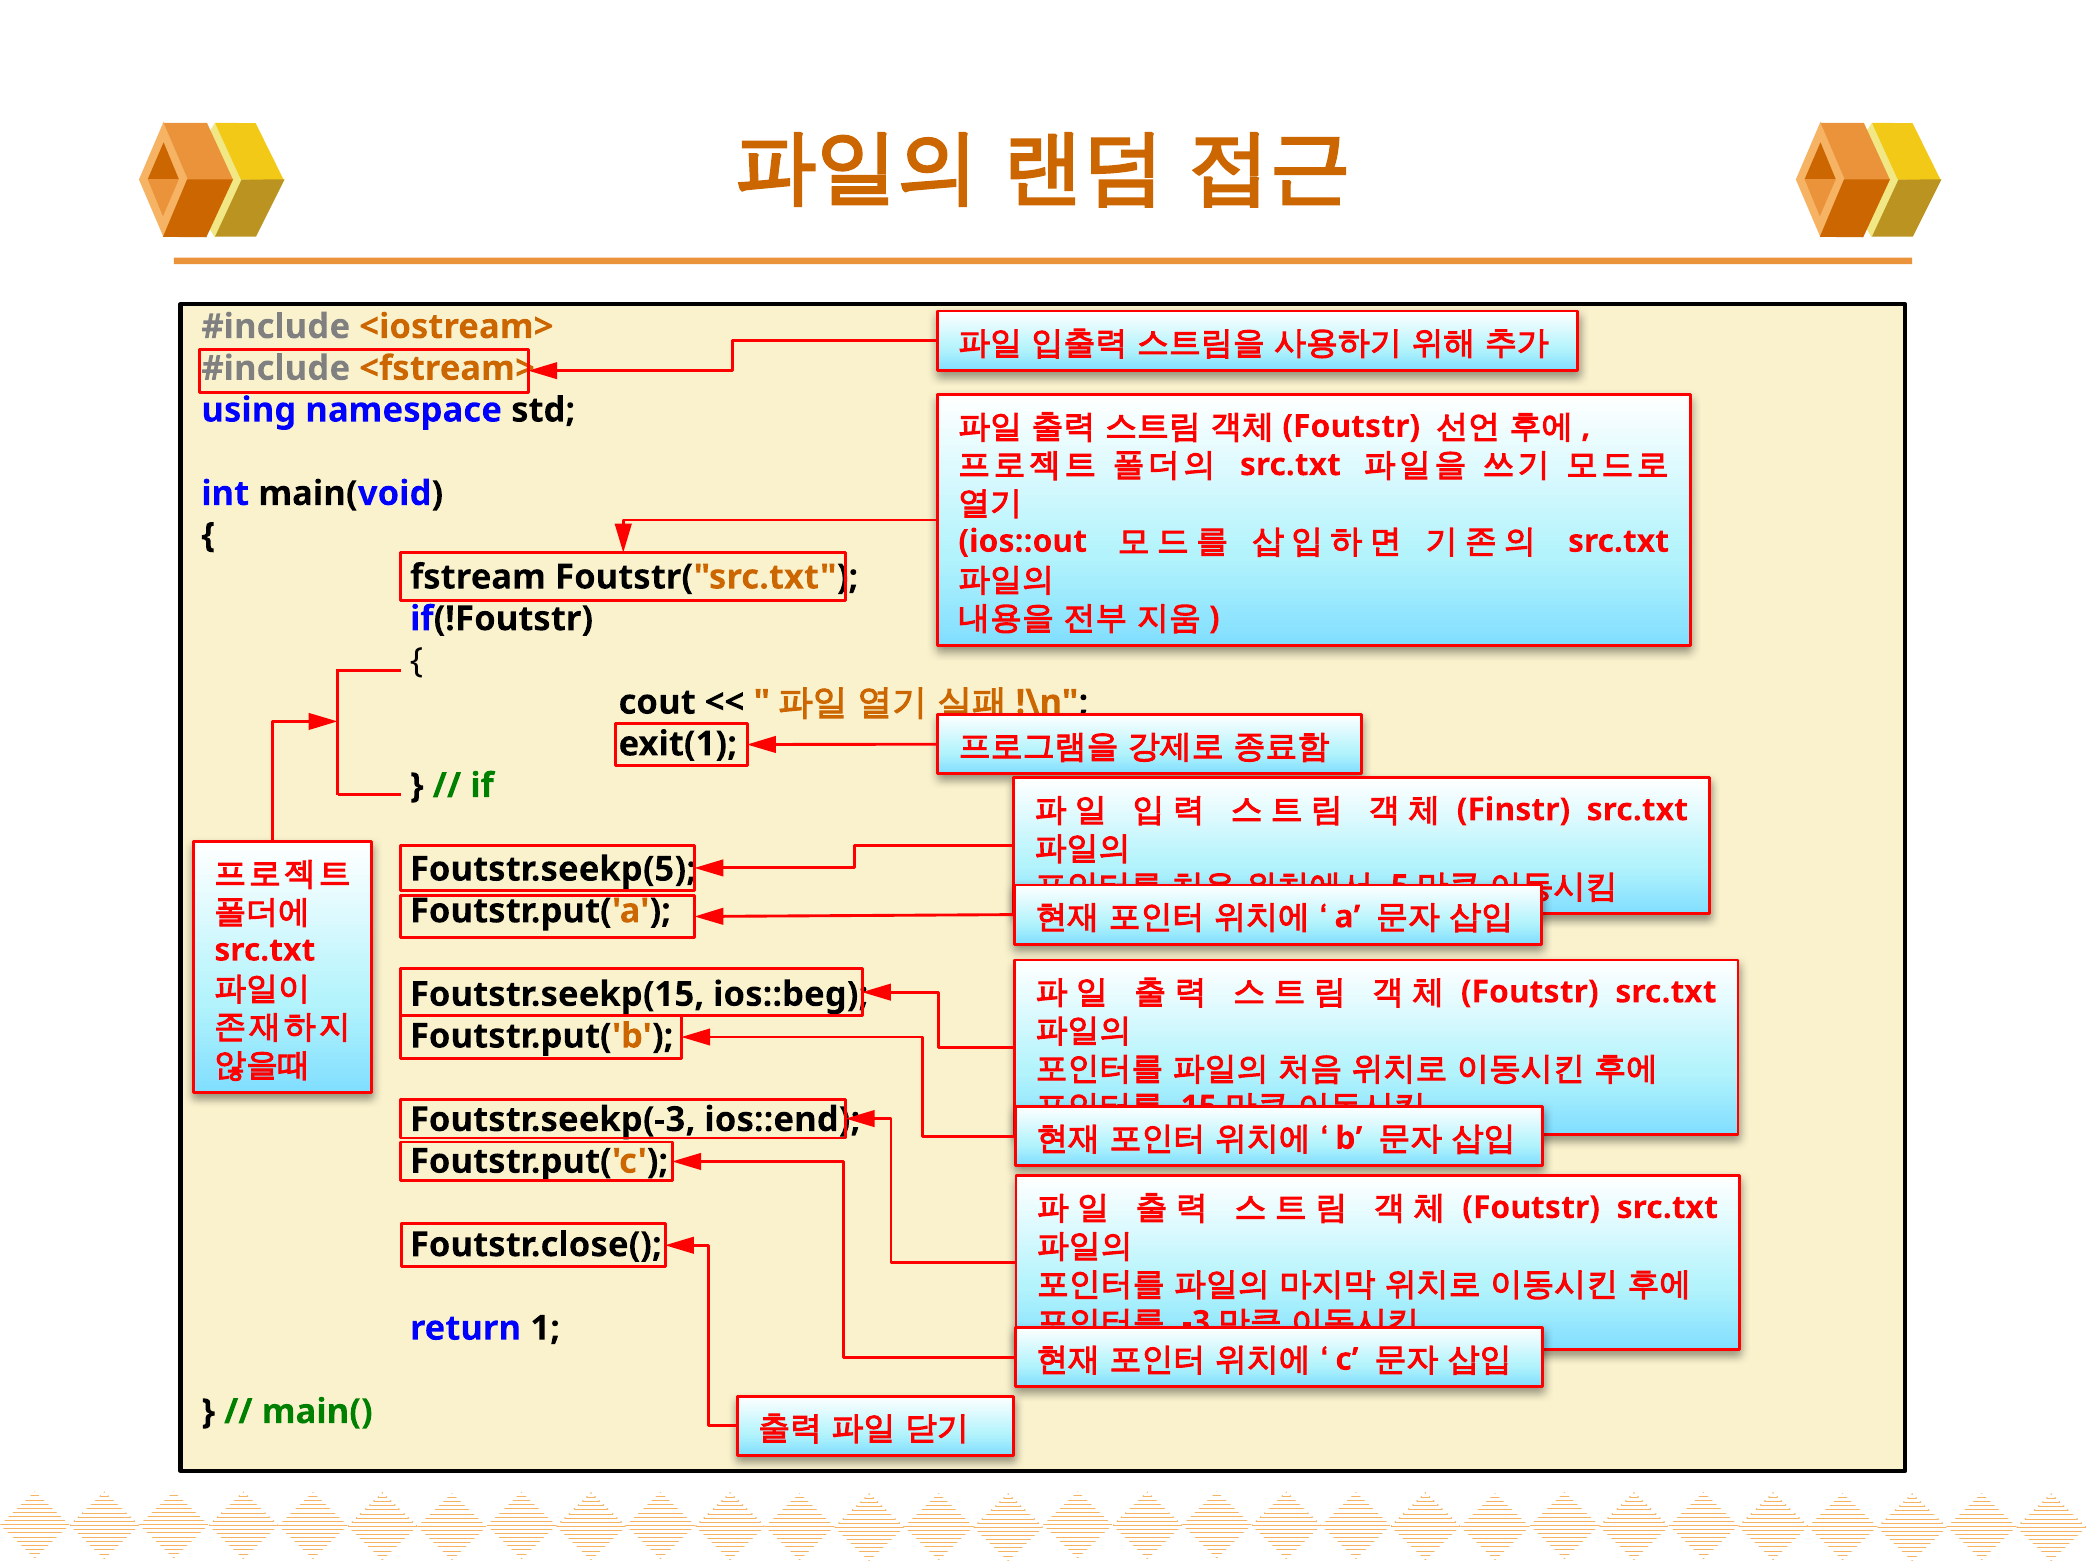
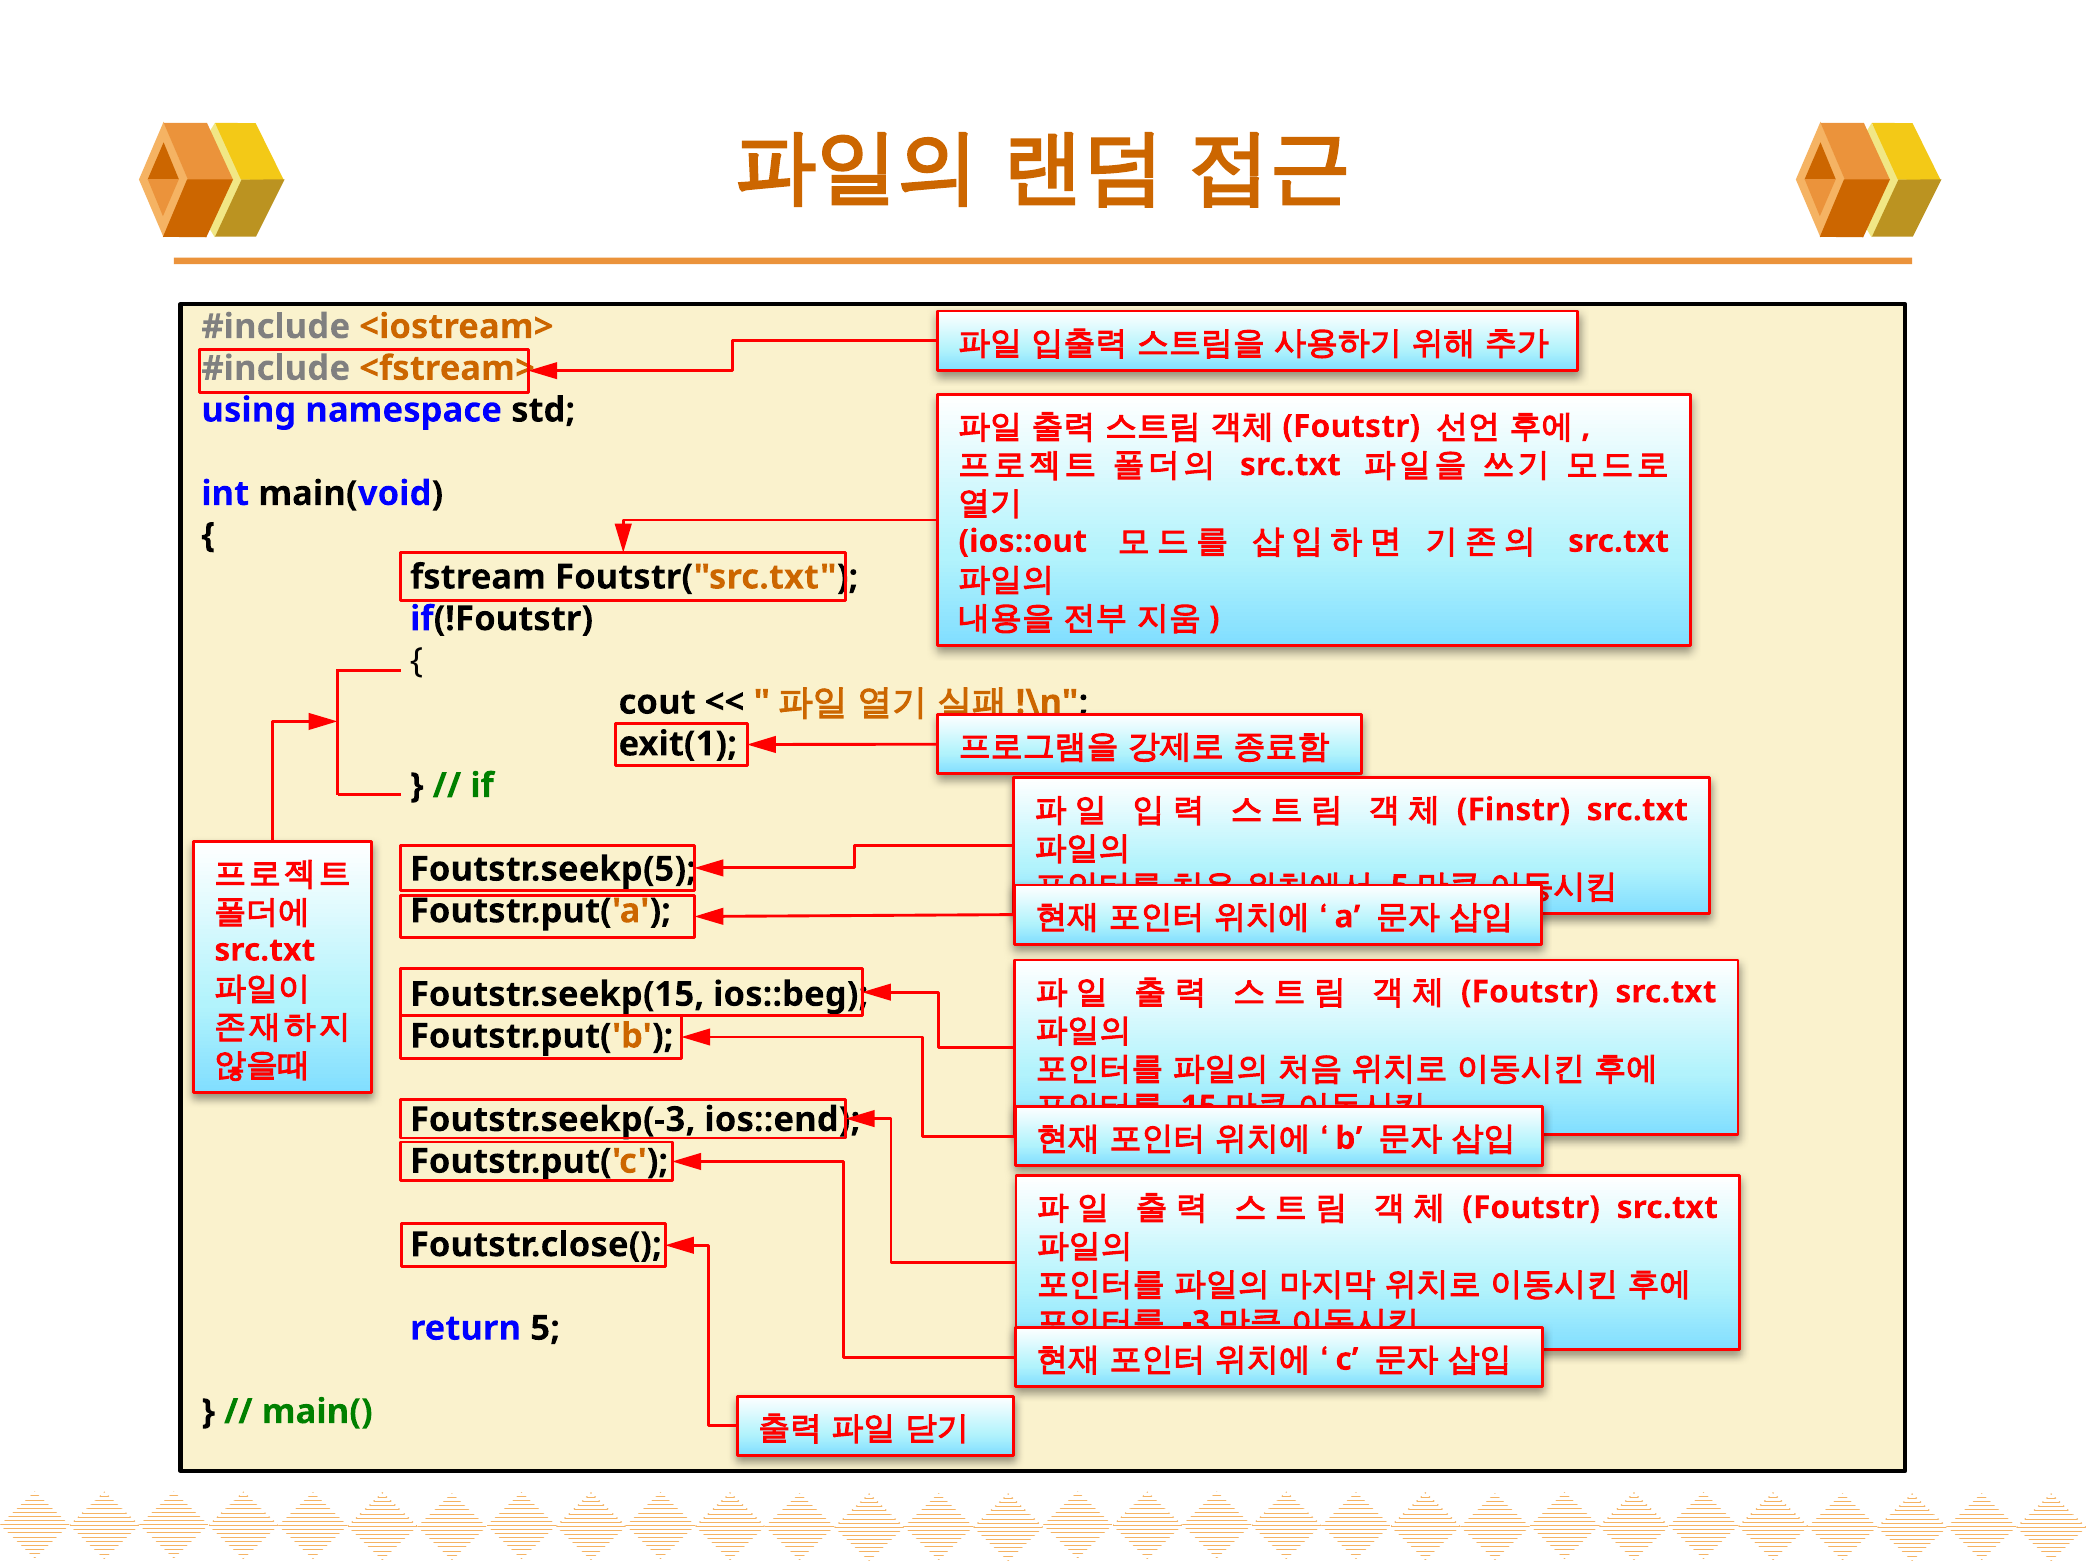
return 1: 1 -> 5
